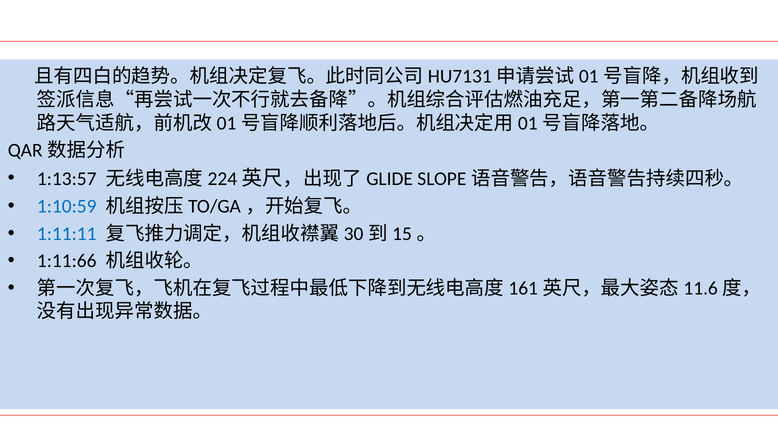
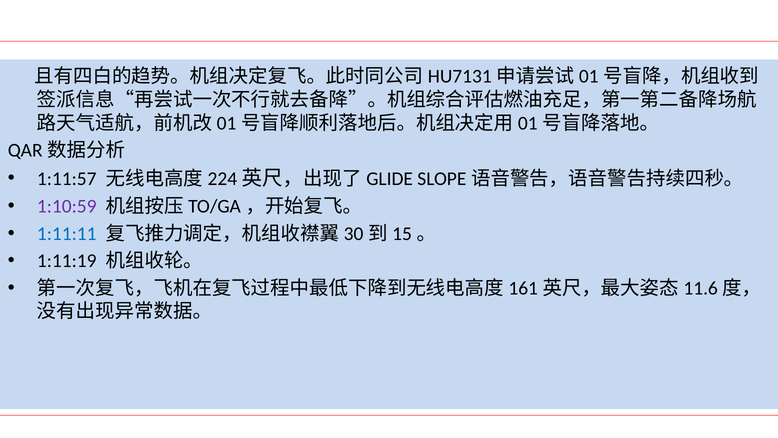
1:13:57: 1:13:57 -> 1:11:57
1:10:59 colour: blue -> purple
1:11:66: 1:11:66 -> 1:11:19
